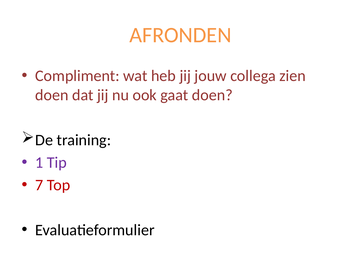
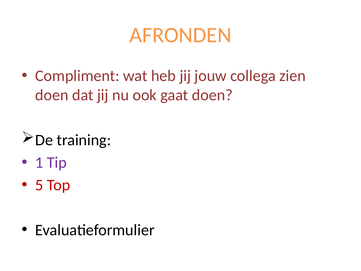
7: 7 -> 5
